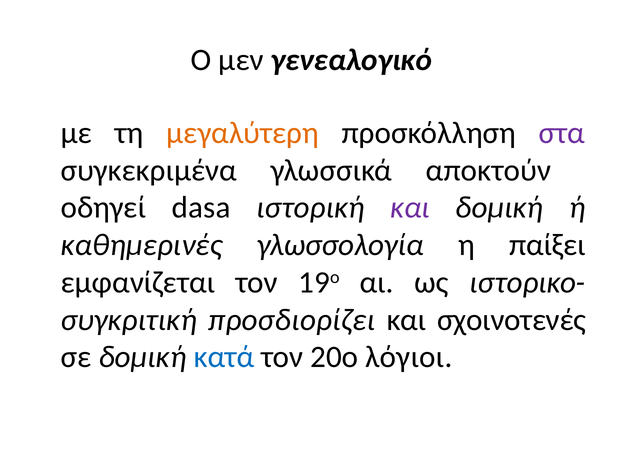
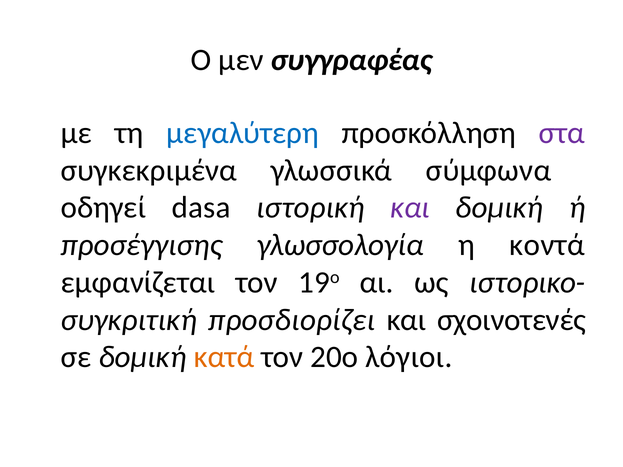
γενεαλογικό: γενεαλογικό -> συγγραφέας
μεγαλύτερη colour: orange -> blue
αποκτούν: αποκτούν -> σύμφωνα
καθημερινές: καθημερινές -> προσέγγισης
παίξει: παίξει -> κοντά
κατά colour: blue -> orange
